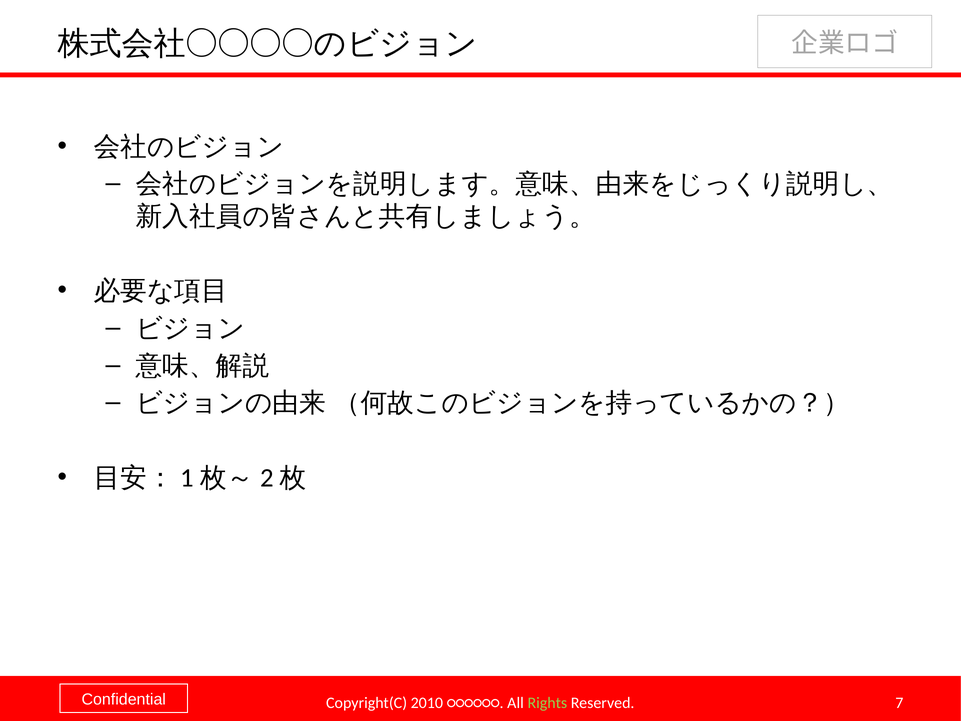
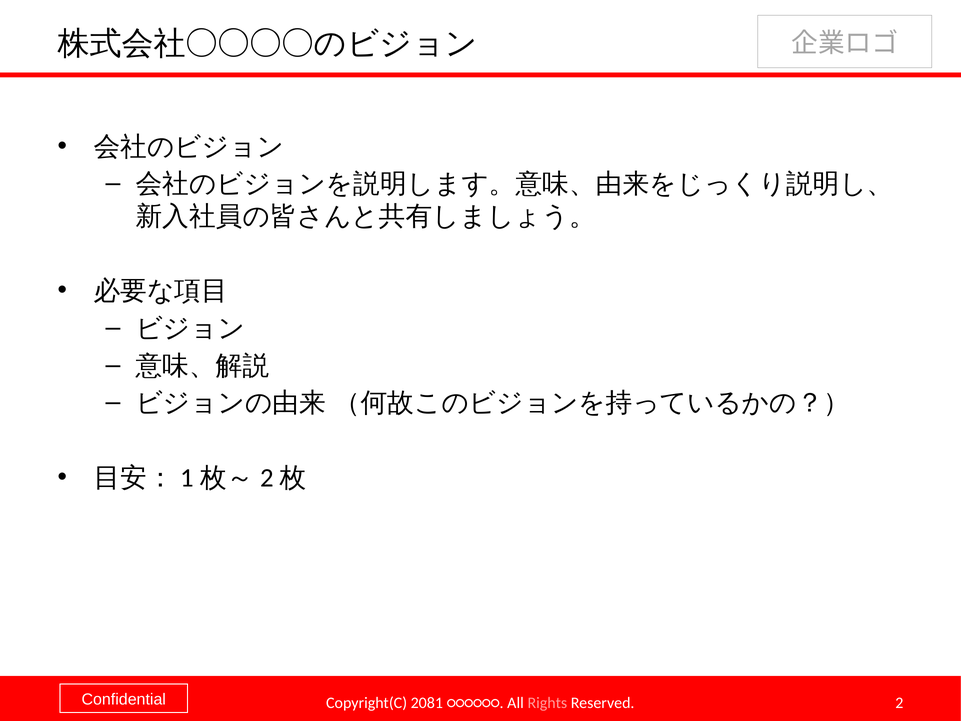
2010: 2010 -> 2081
Rights colour: light green -> pink
7: 7 -> 2
